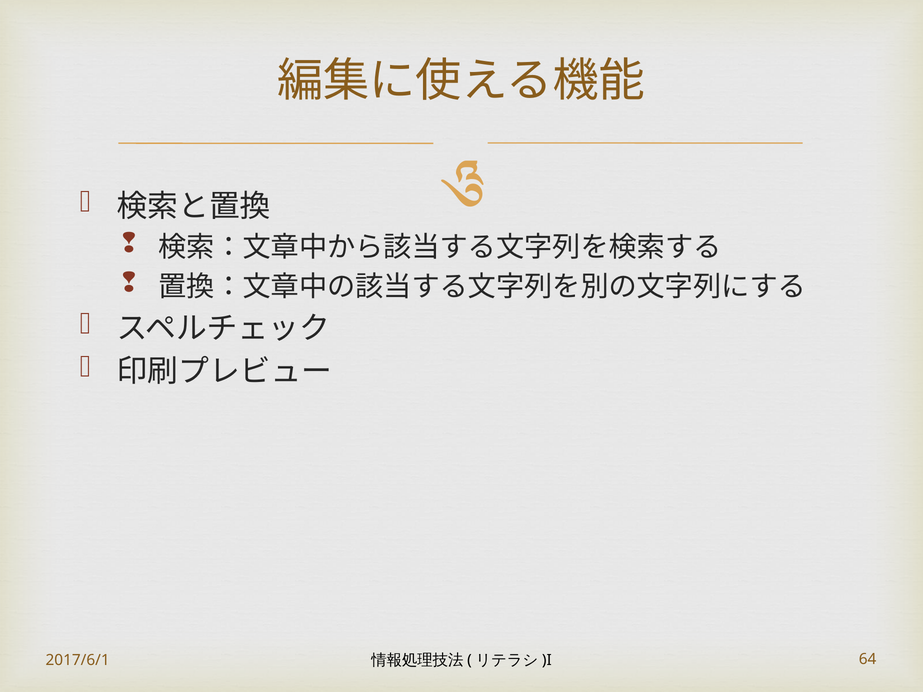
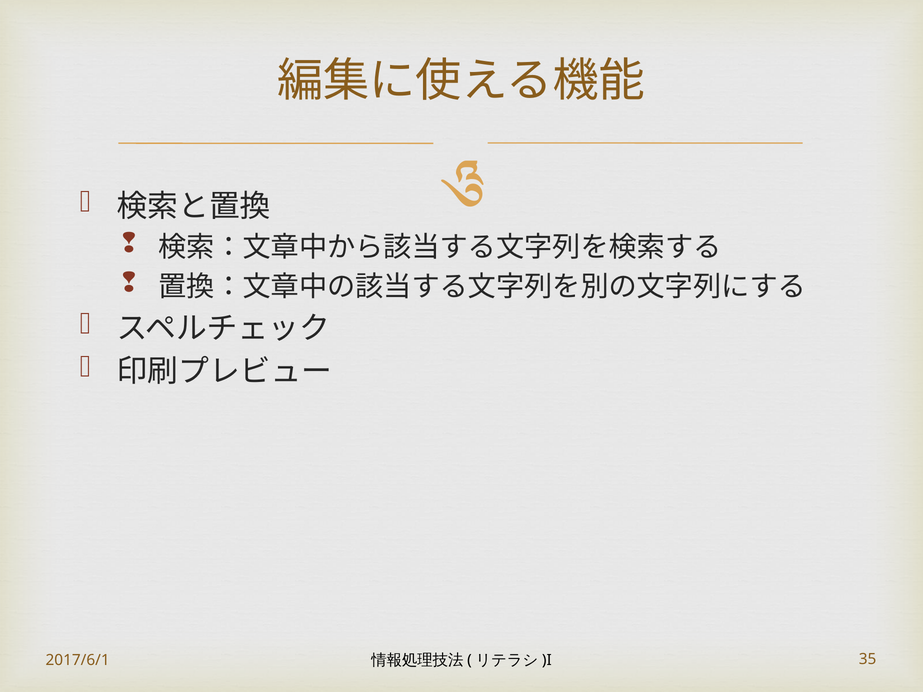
64: 64 -> 35
